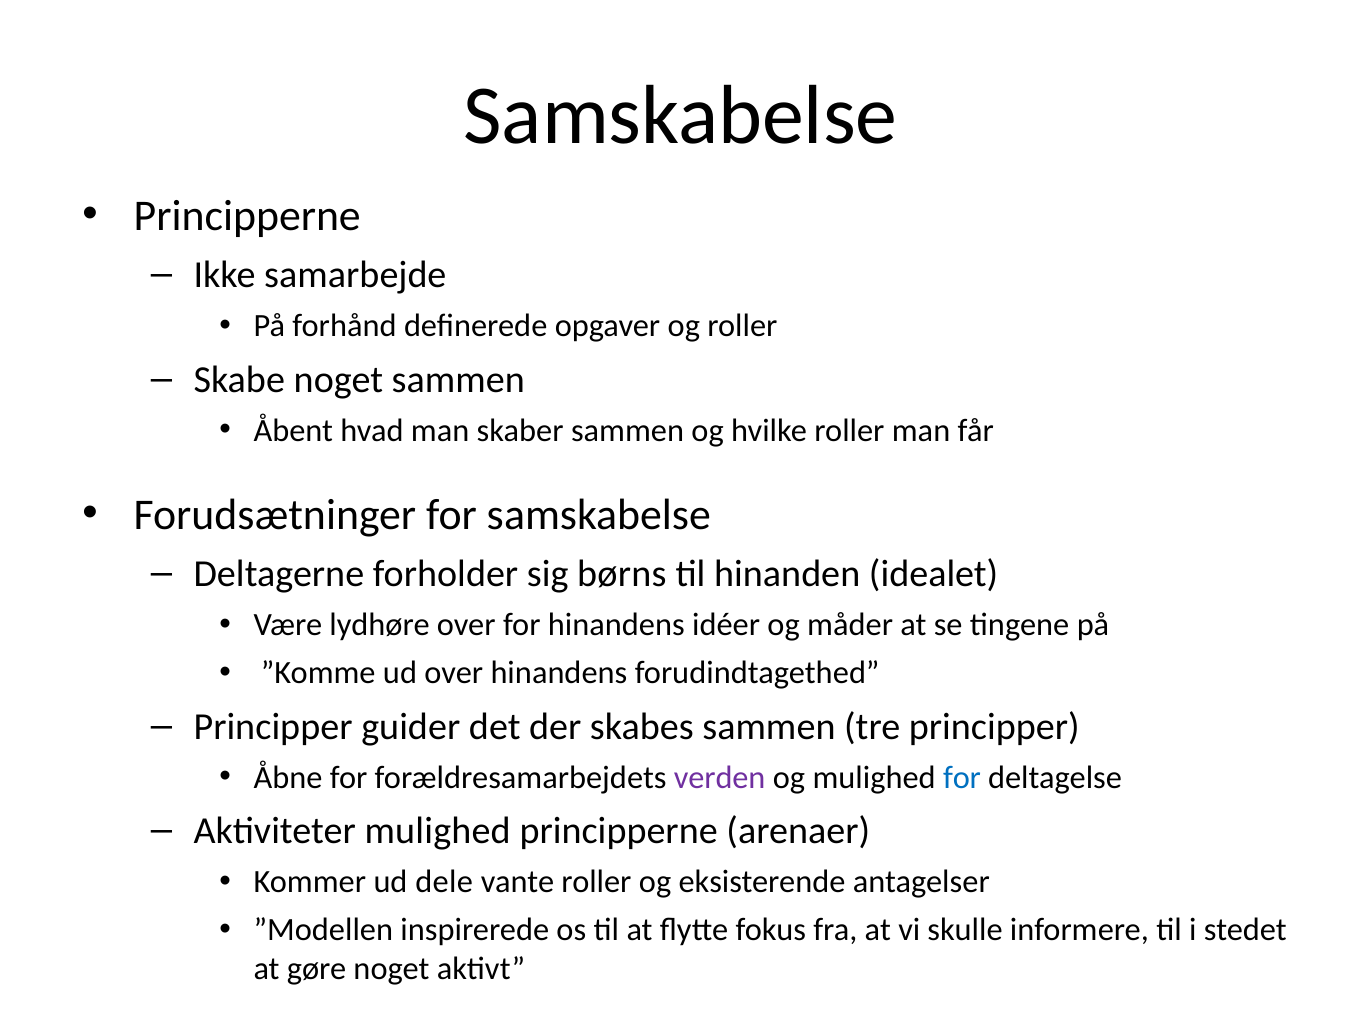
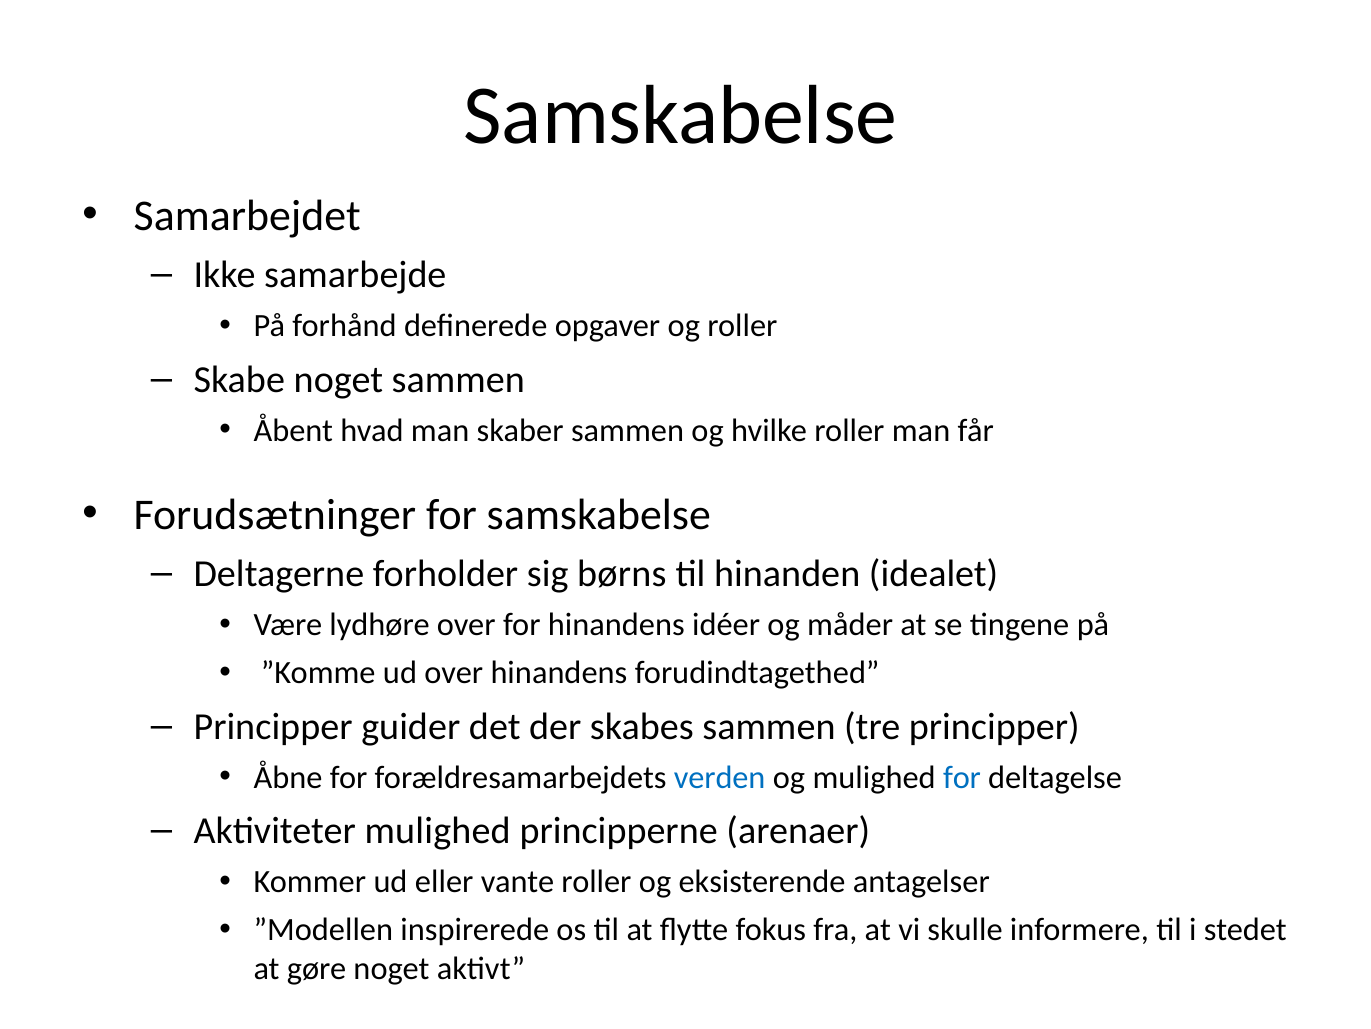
Principperne at (247, 216): Principperne -> Samarbejdet
verden colour: purple -> blue
dele: dele -> eller
